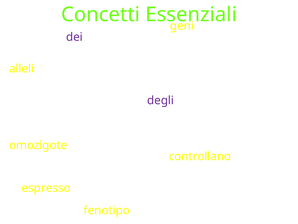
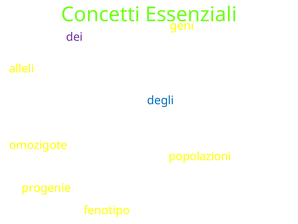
degli colour: purple -> blue
l’individuoè controllano: controllano -> popolazioni
Il espresso: espresso -> progenie
